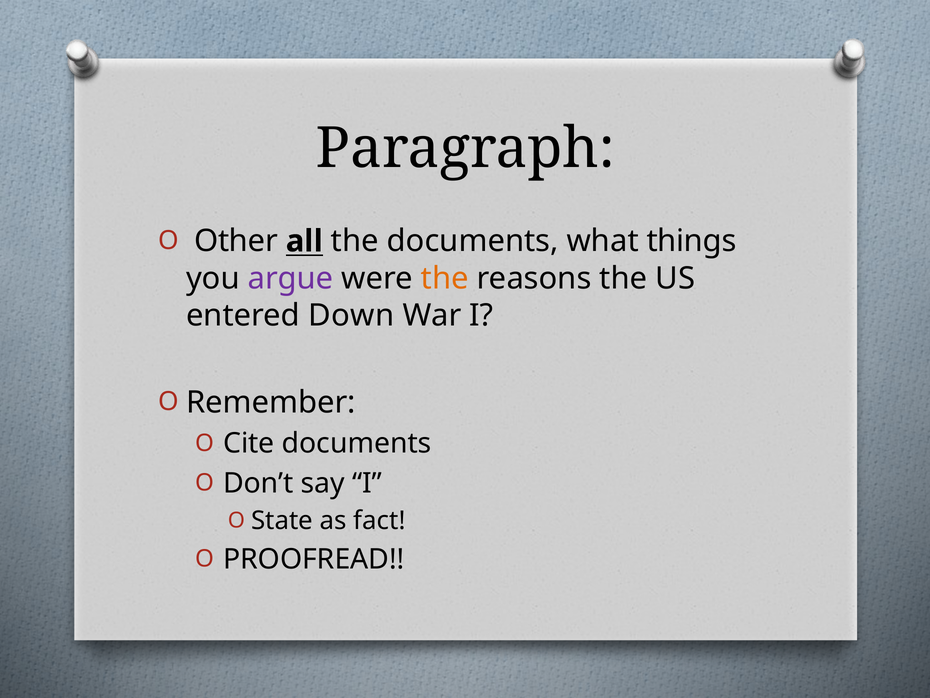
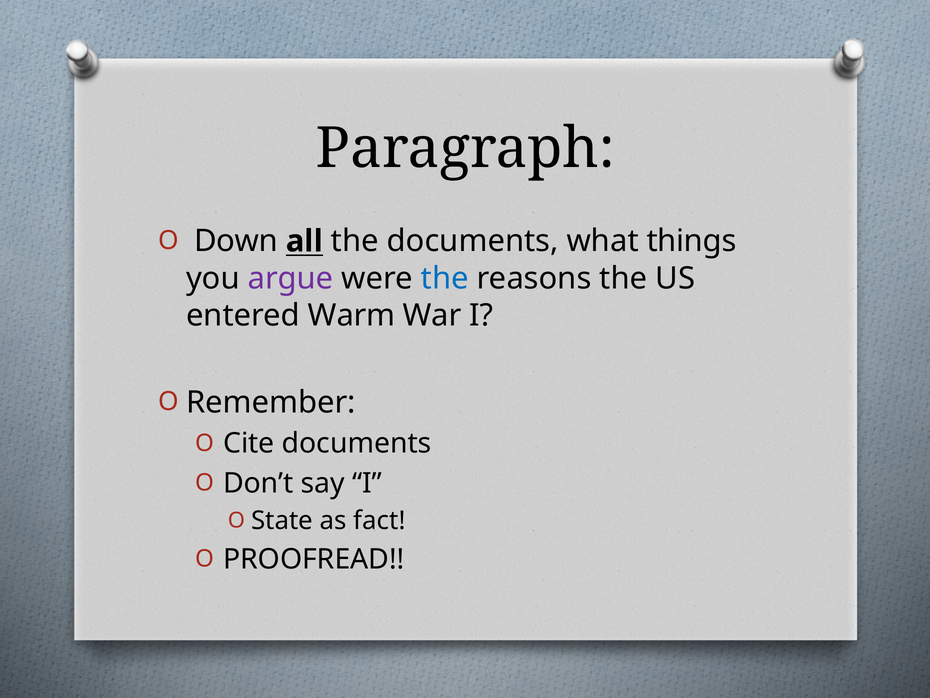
Other: Other -> Down
the at (445, 278) colour: orange -> blue
Down: Down -> Warm
